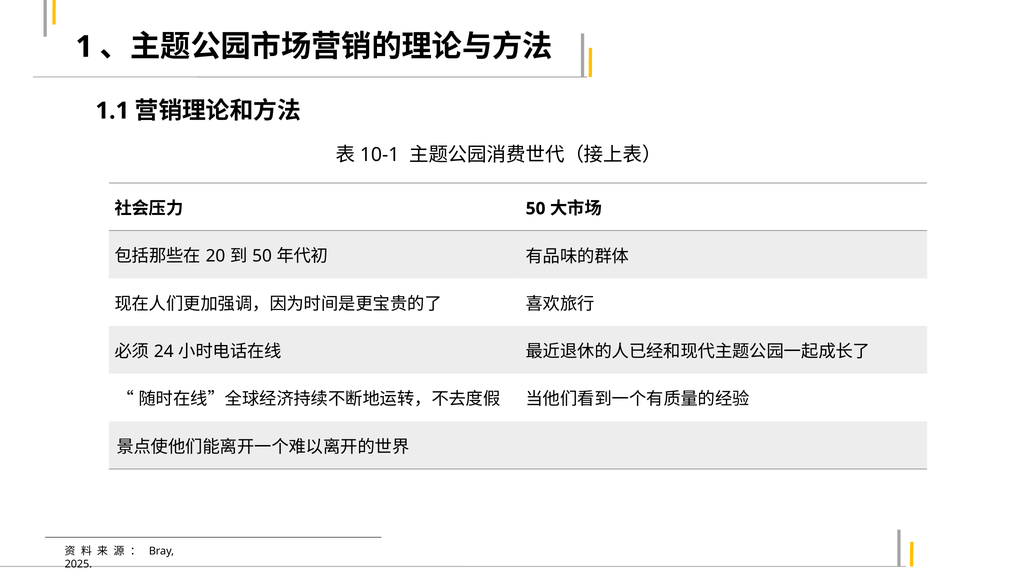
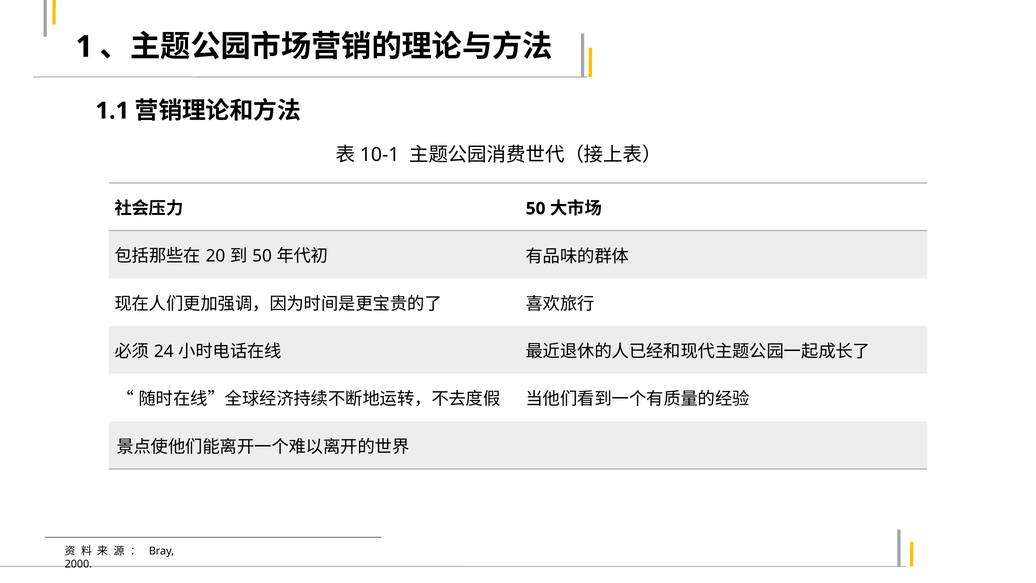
2025: 2025 -> 2000
